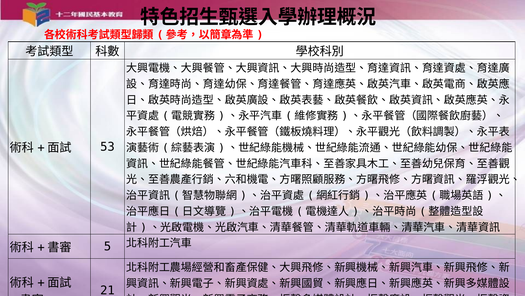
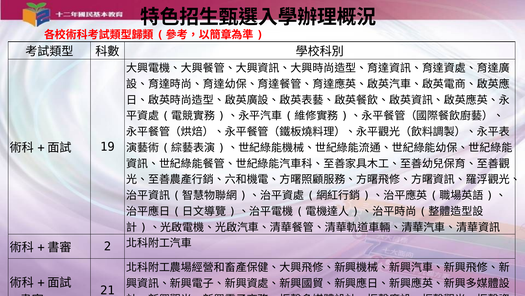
53: 53 -> 19
5: 5 -> 2
